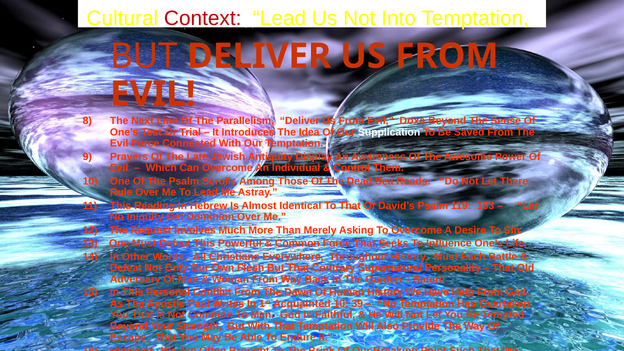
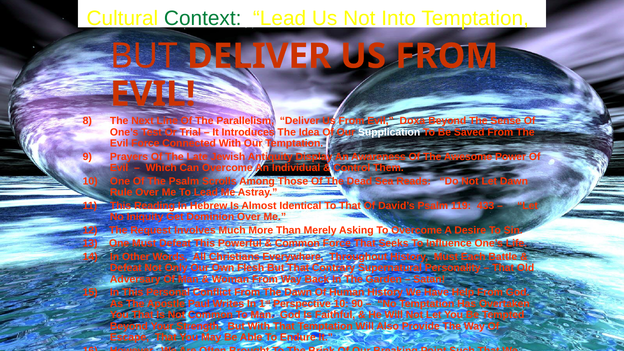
Context colour: red -> green
Let There: There -> Dawn
103: 103 -> 433
Acquainted: Acquainted -> Perspective
39: 39 -> 90
